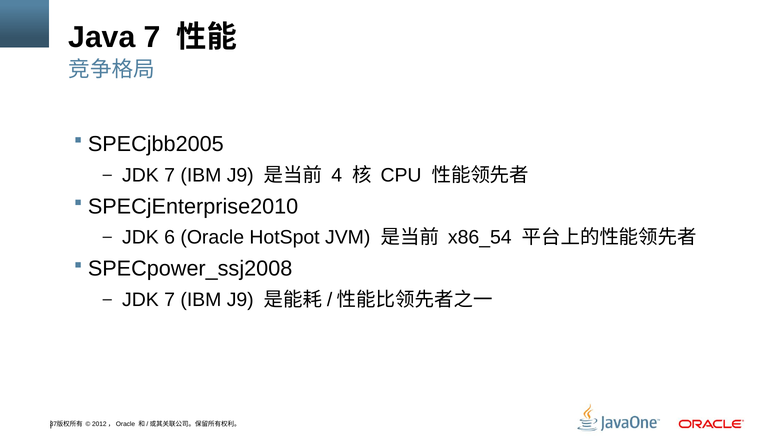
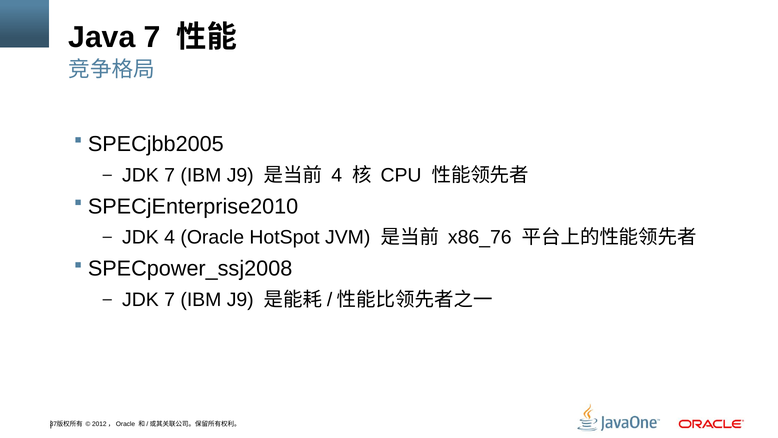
JDK 6: 6 -> 4
x86_54: x86_54 -> x86_76
